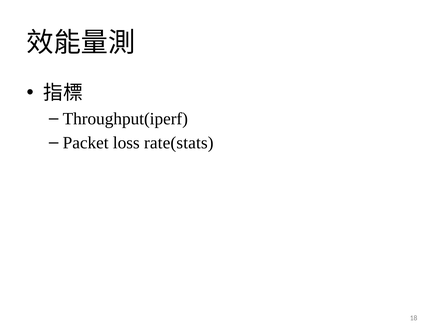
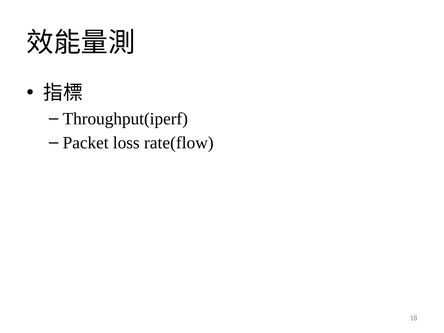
rate(stats: rate(stats -> rate(flow
